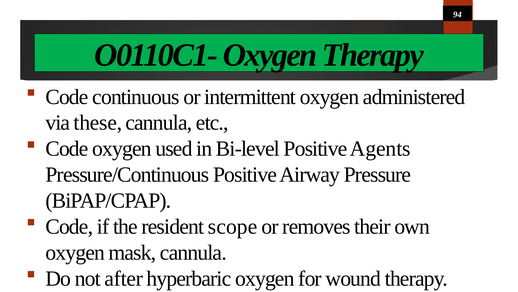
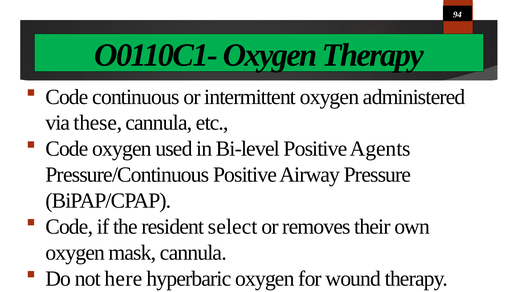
scope: scope -> select
after: after -> here
